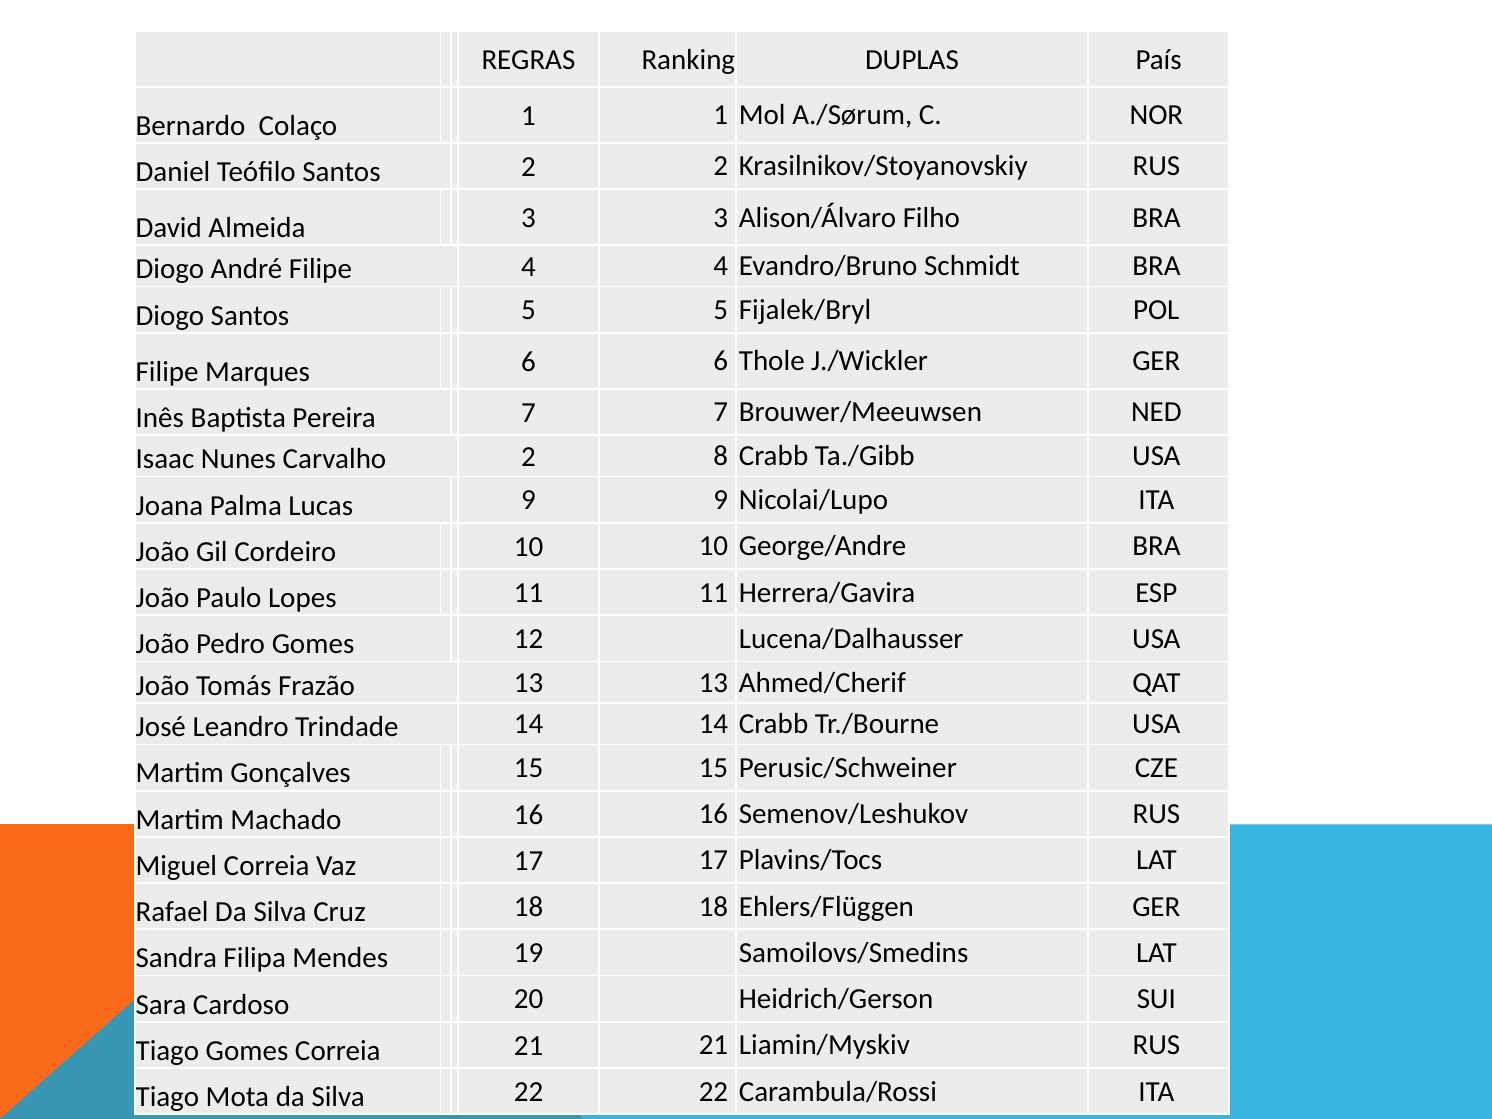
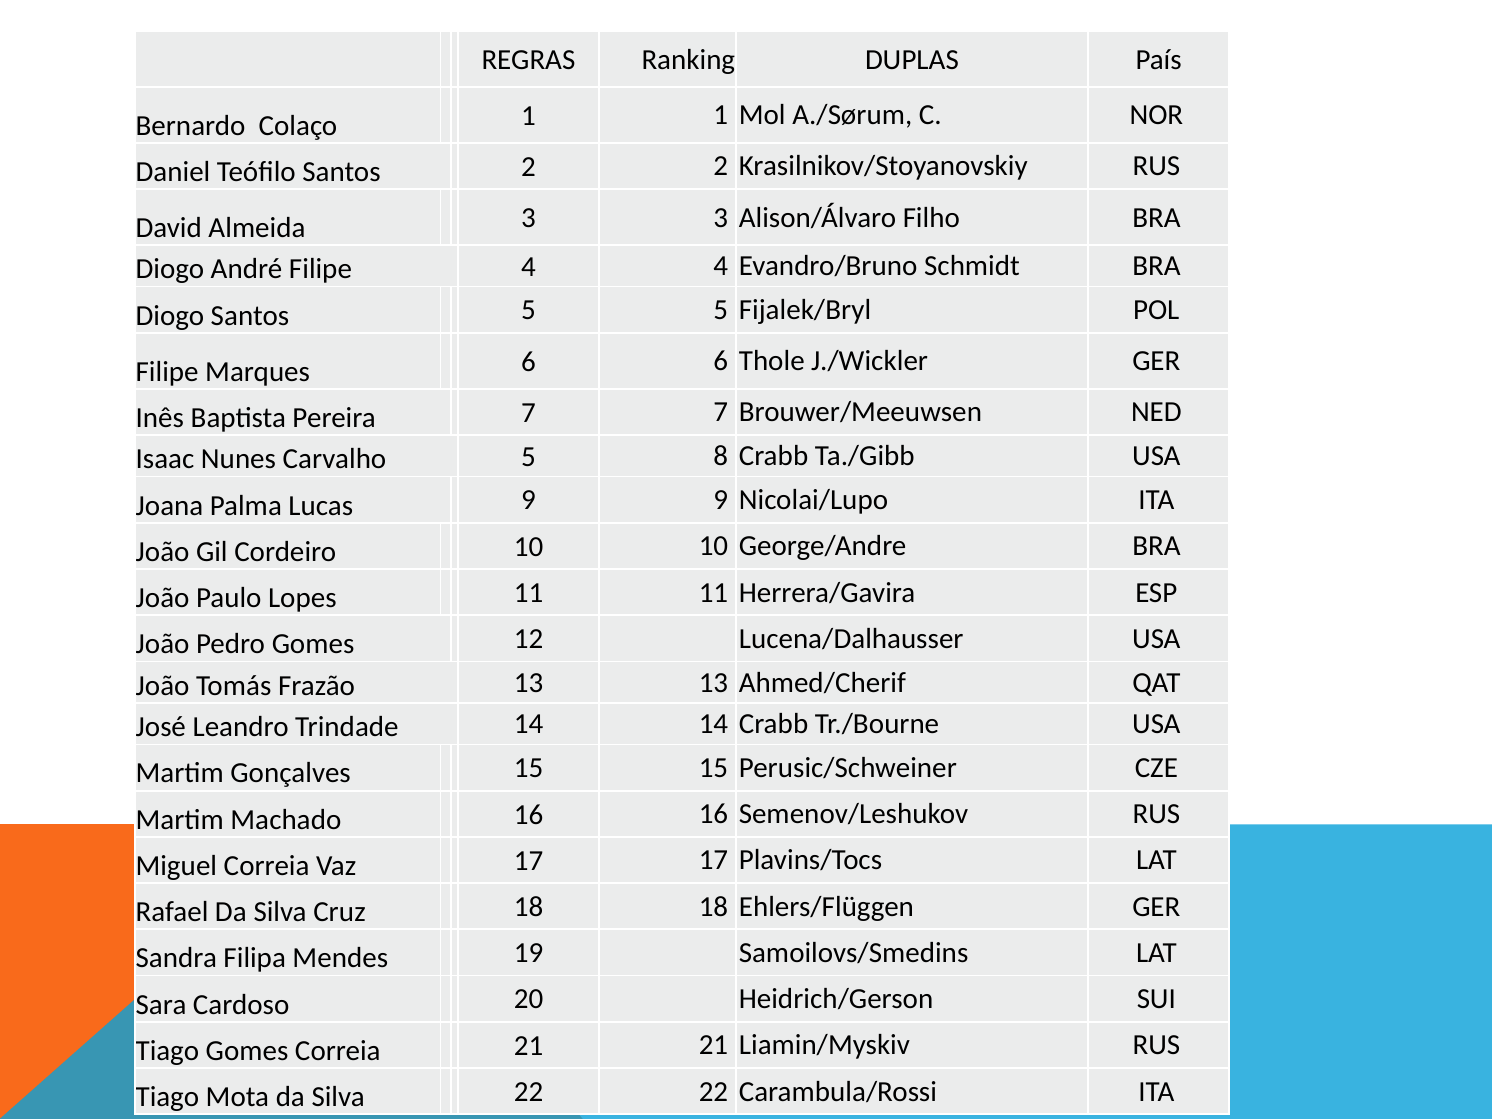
Carvalho 2: 2 -> 5
